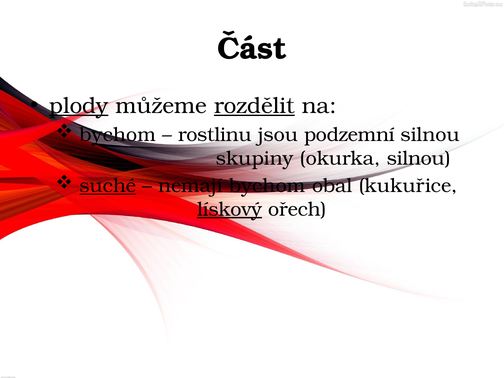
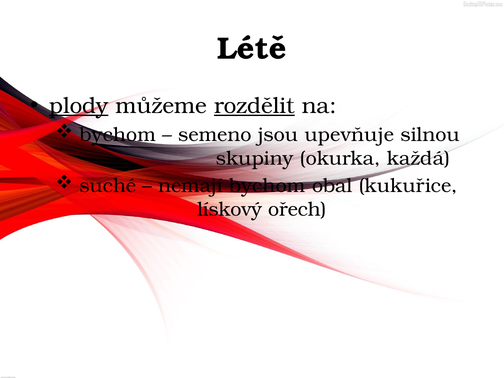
Část: Část -> Létě
rostlinu: rostlinu -> semeno
podzemní: podzemní -> upevňuje
okurka silnou: silnou -> každá
suché underline: present -> none
lískový underline: present -> none
